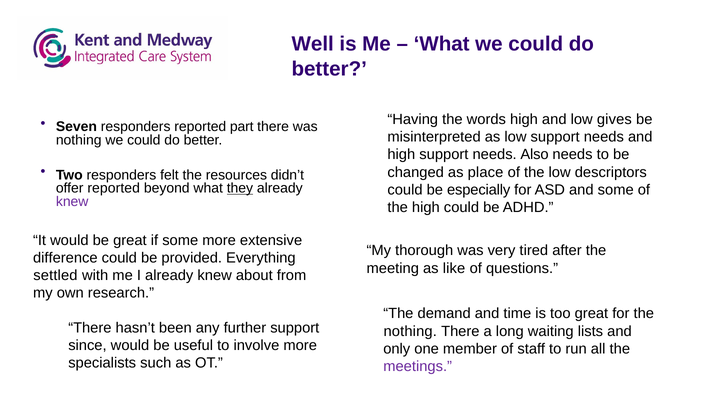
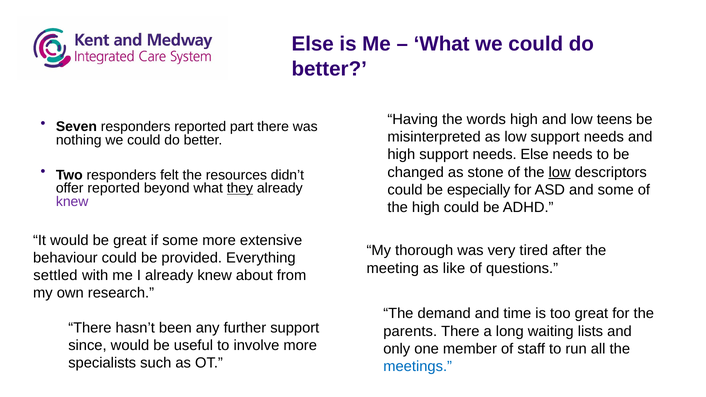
Well at (313, 44): Well -> Else
gives: gives -> teens
needs Also: Also -> Else
place: place -> stone
low at (560, 172) underline: none -> present
difference: difference -> behaviour
nothing at (410, 331): nothing -> parents
meetings colour: purple -> blue
